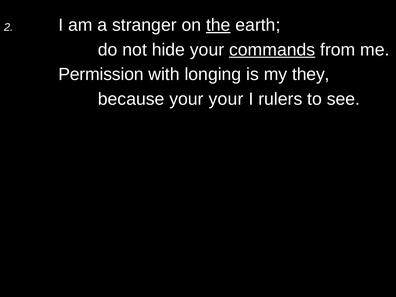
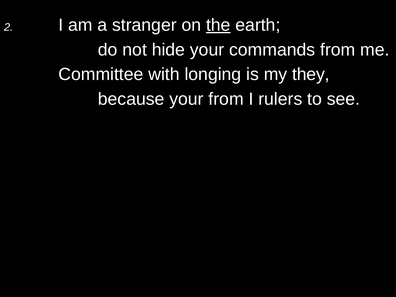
commands underline: present -> none
Permission: Permission -> Committee
your your: your -> from
